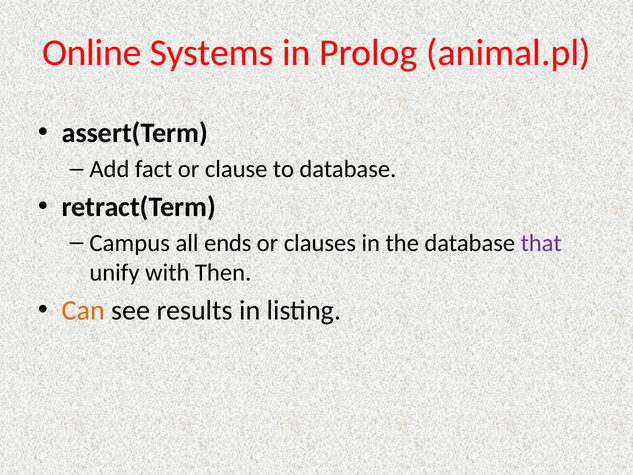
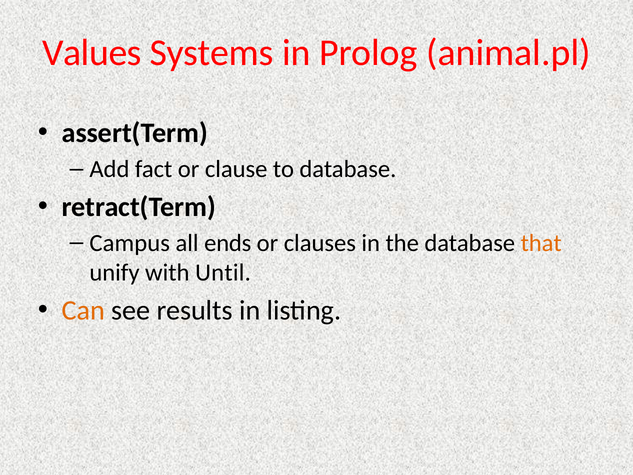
Online: Online -> Values
that colour: purple -> orange
Then: Then -> Until
